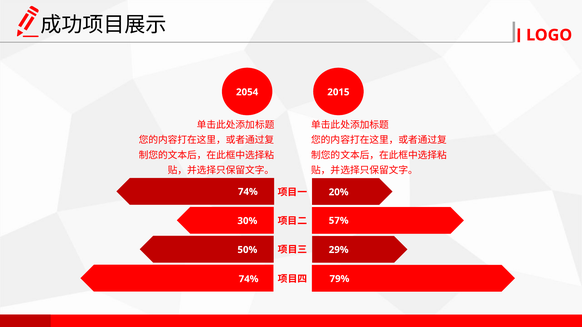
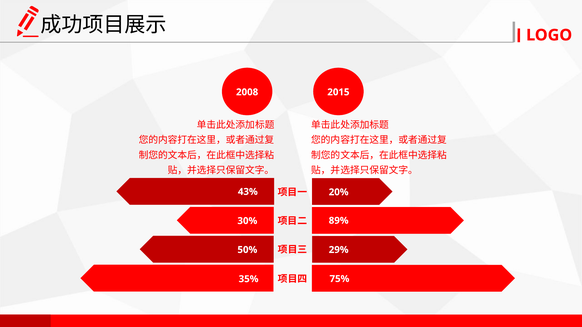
2054: 2054 -> 2008
74% at (248, 192): 74% -> 43%
57%: 57% -> 89%
79%: 79% -> 75%
74% at (249, 279): 74% -> 35%
